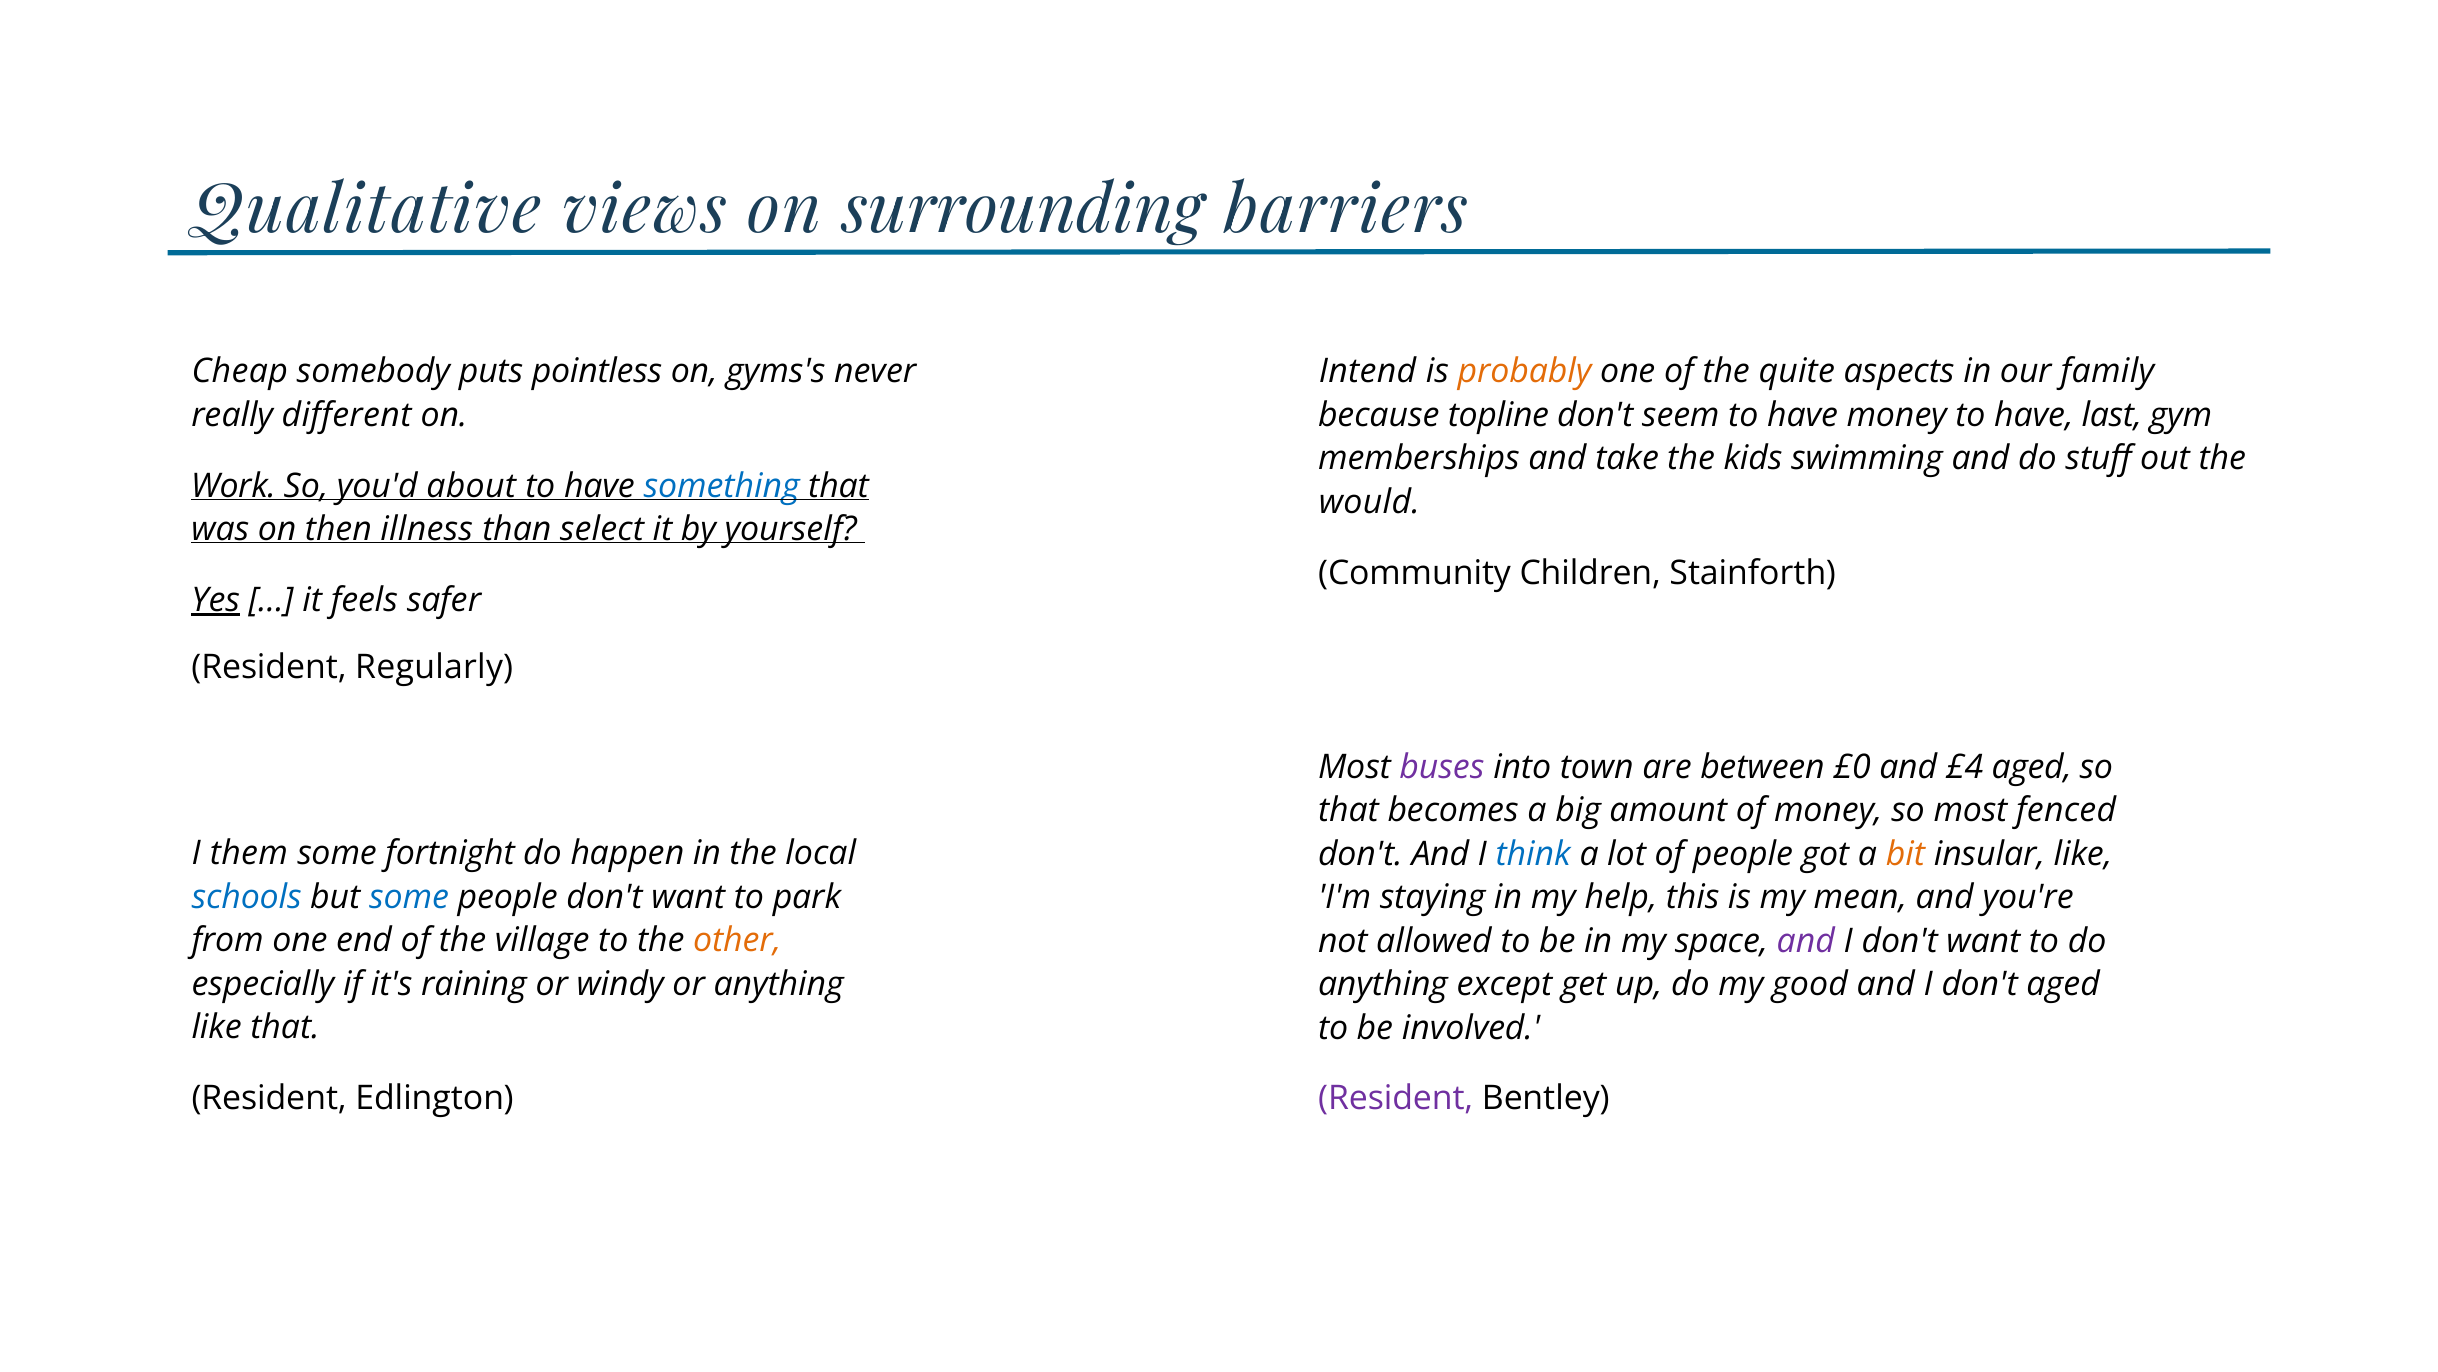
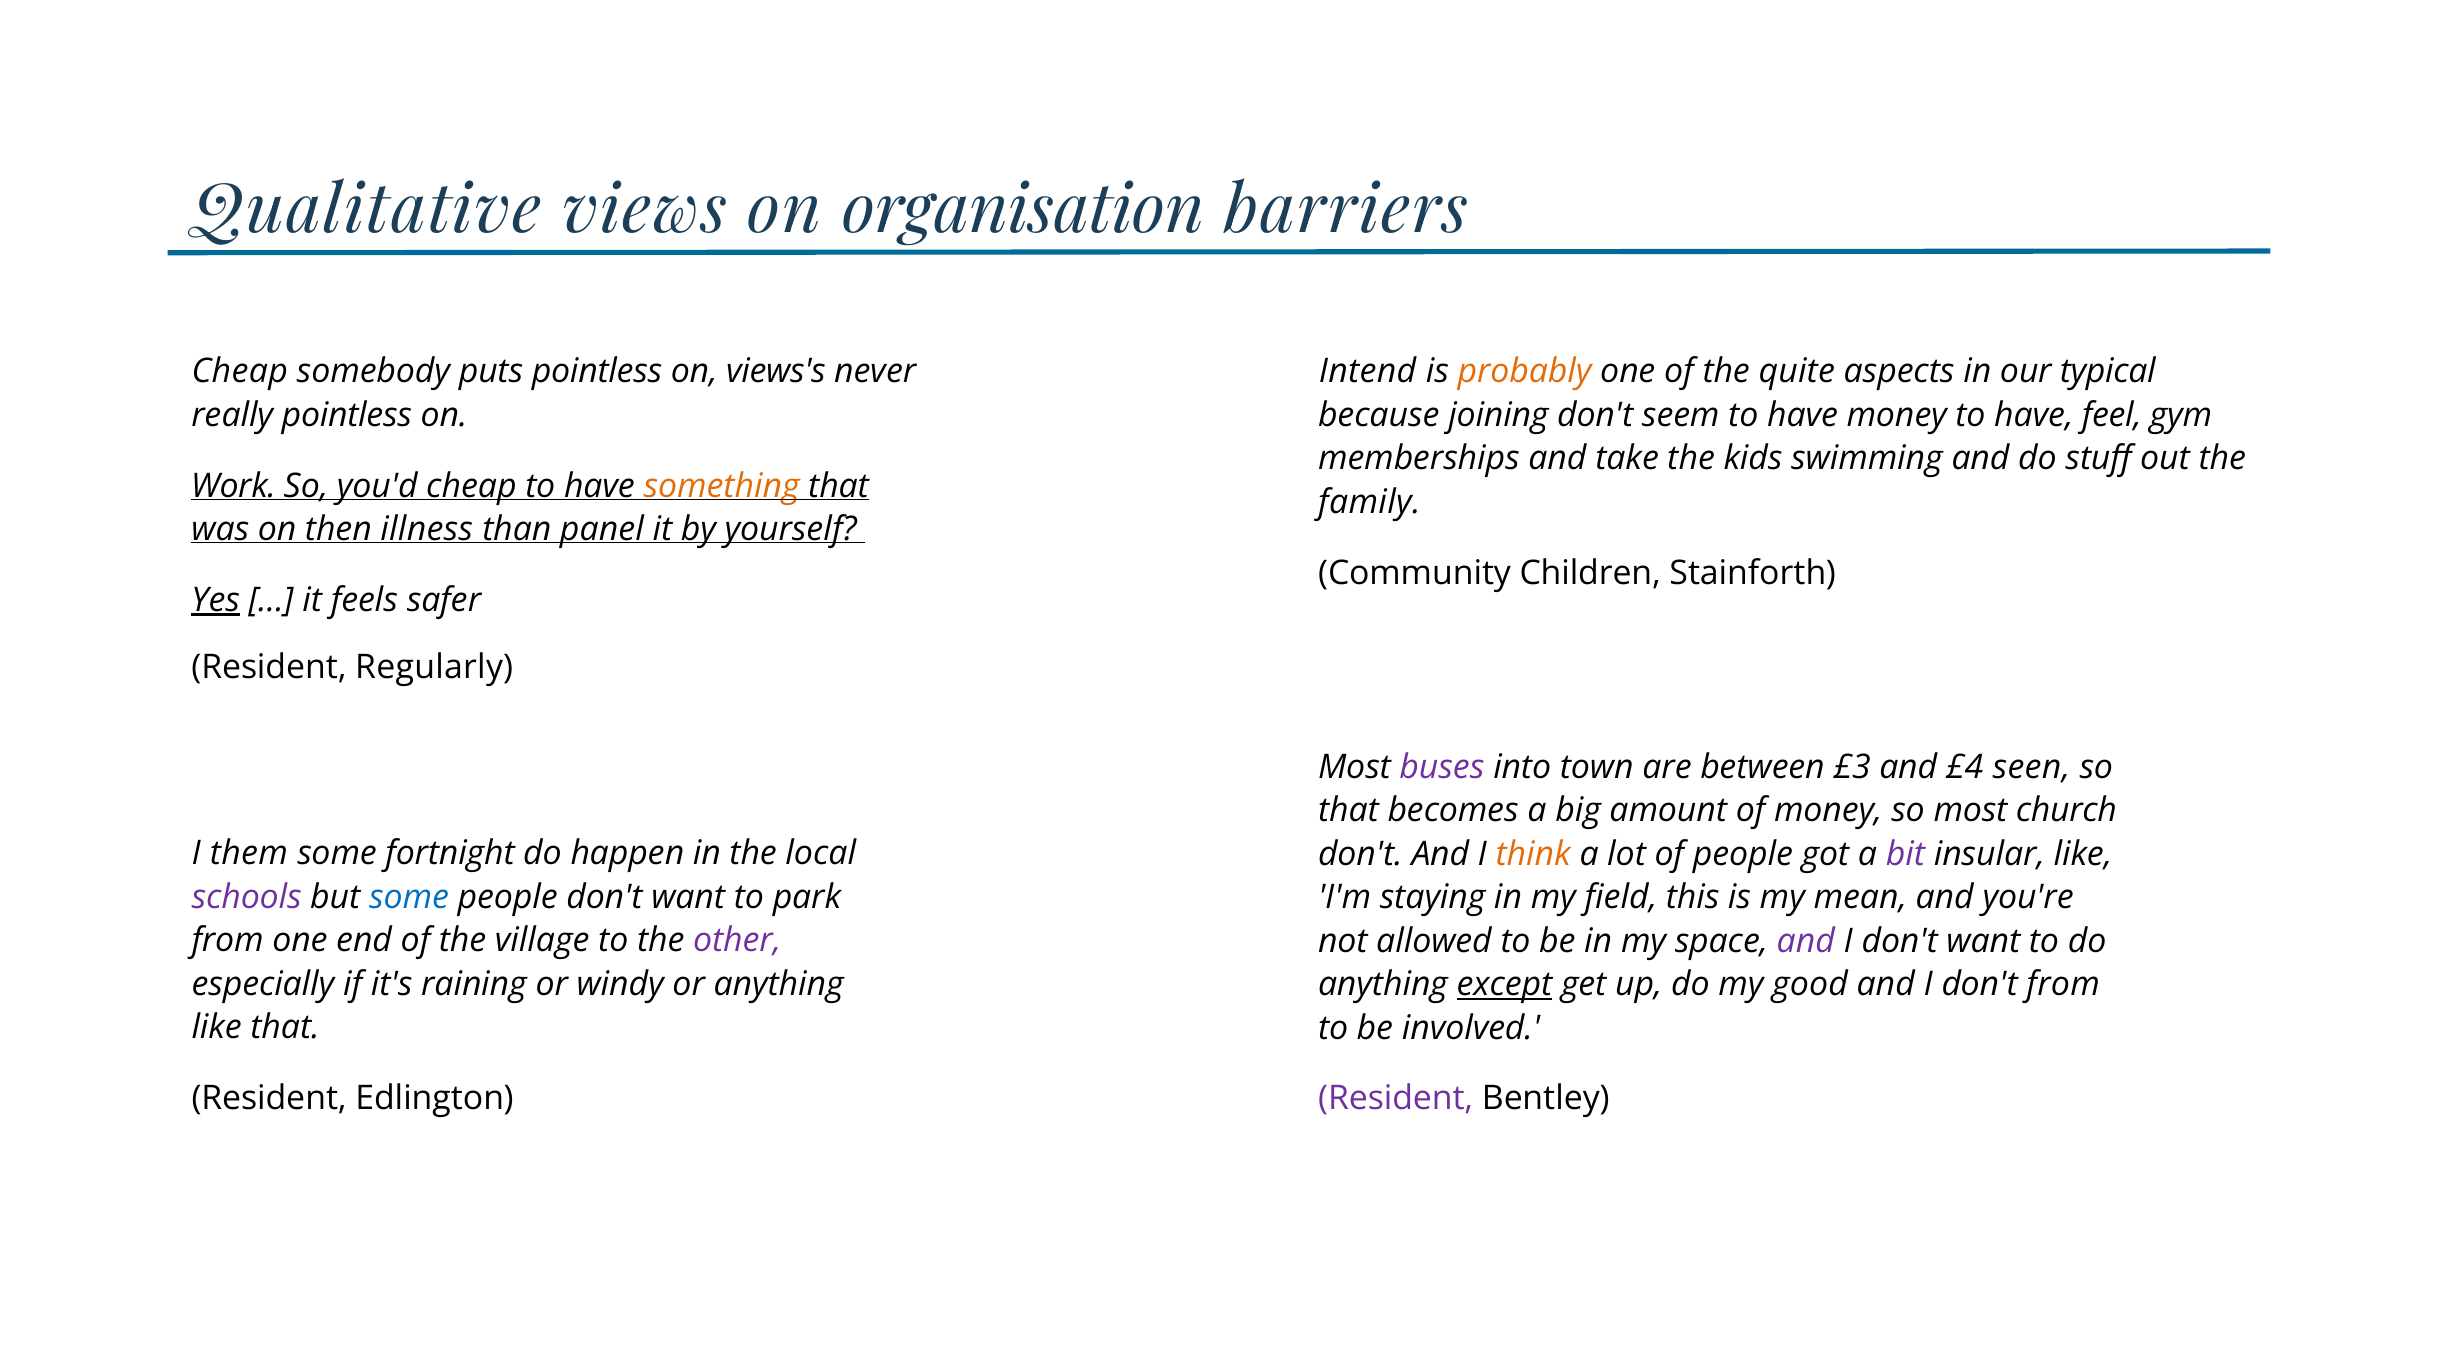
surrounding: surrounding -> organisation
gyms's: gyms's -> views's
family: family -> typical
really different: different -> pointless
topline: topline -> joining
last: last -> feel
you'd about: about -> cheap
something colour: blue -> orange
would: would -> family
select: select -> panel
£0: £0 -> £3
£4 aged: aged -> seen
fenced: fenced -> church
think colour: blue -> orange
bit colour: orange -> purple
schools colour: blue -> purple
help: help -> field
other colour: orange -> purple
except underline: none -> present
don't aged: aged -> from
